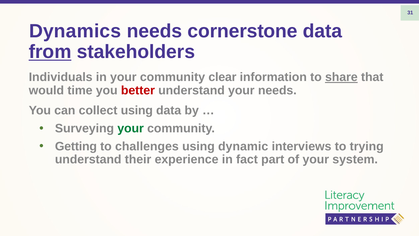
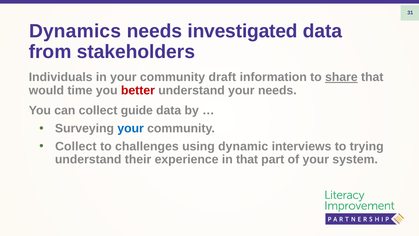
cornerstone: cornerstone -> investigated
from underline: present -> none
clear: clear -> draft
collect using: using -> guide
your at (131, 128) colour: green -> blue
Getting at (76, 146): Getting -> Collect
in fact: fact -> that
